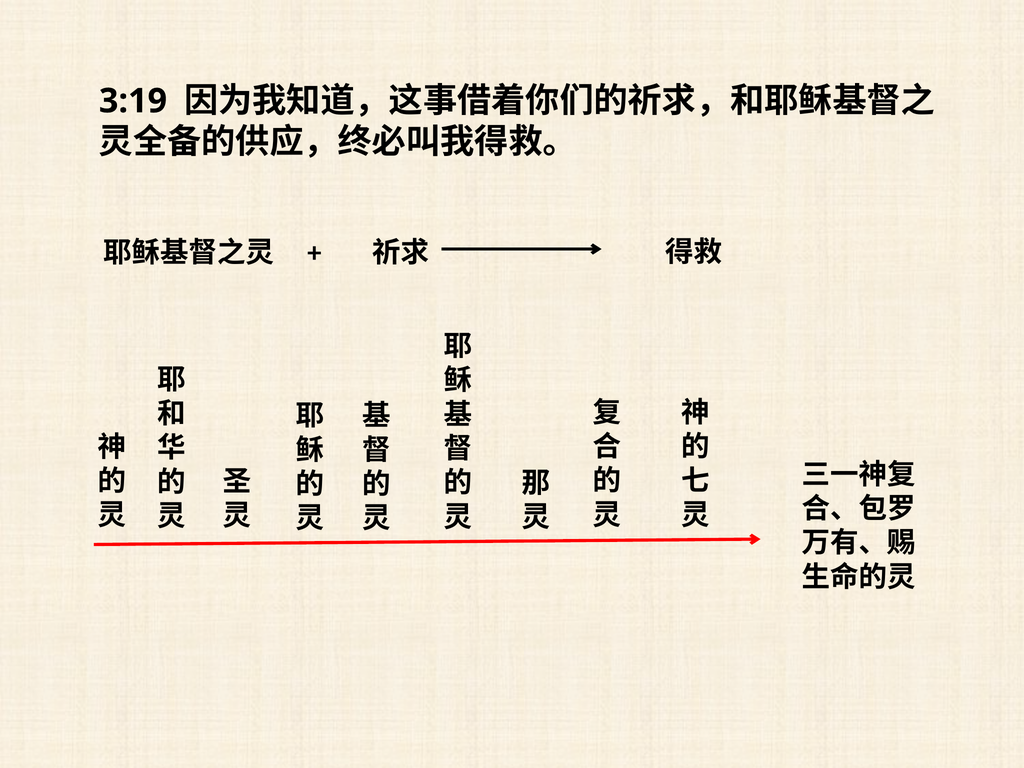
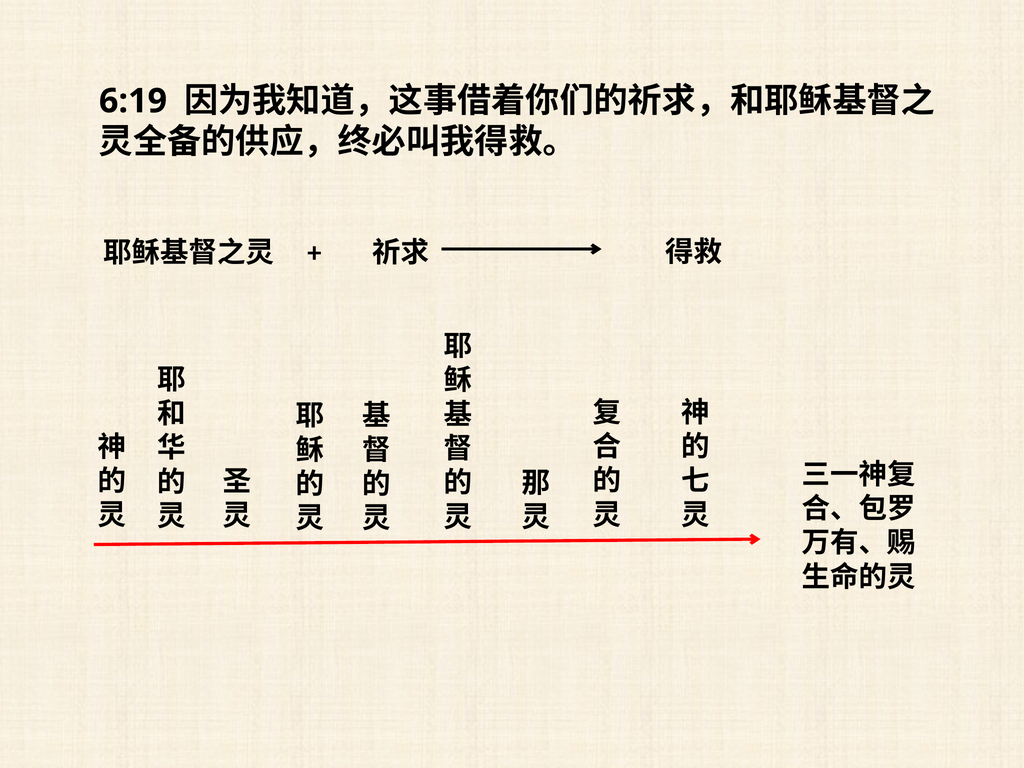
3:19: 3:19 -> 6:19
